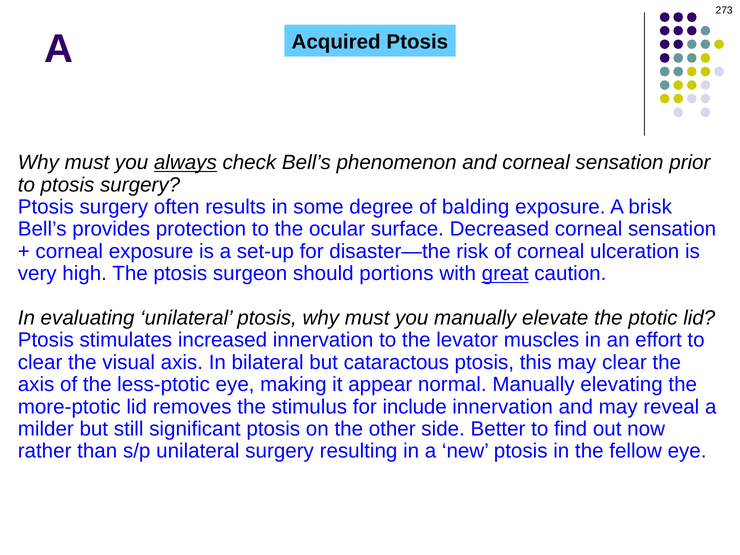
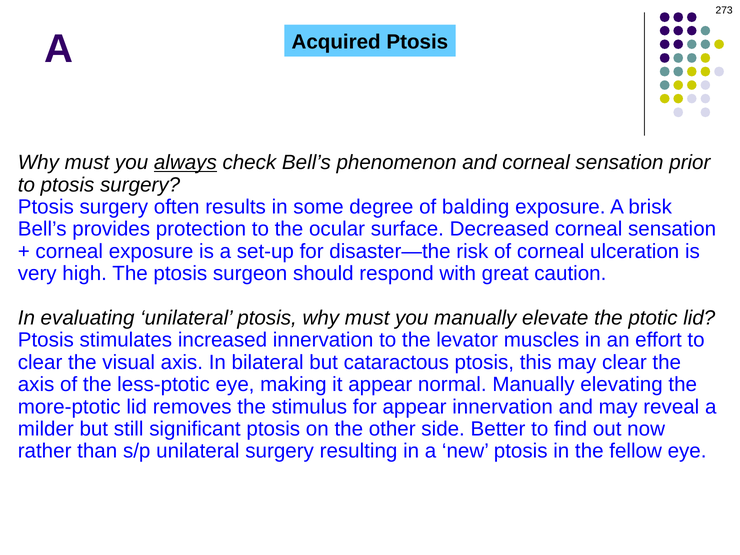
portions: portions -> respond
great underline: present -> none
for include: include -> appear
